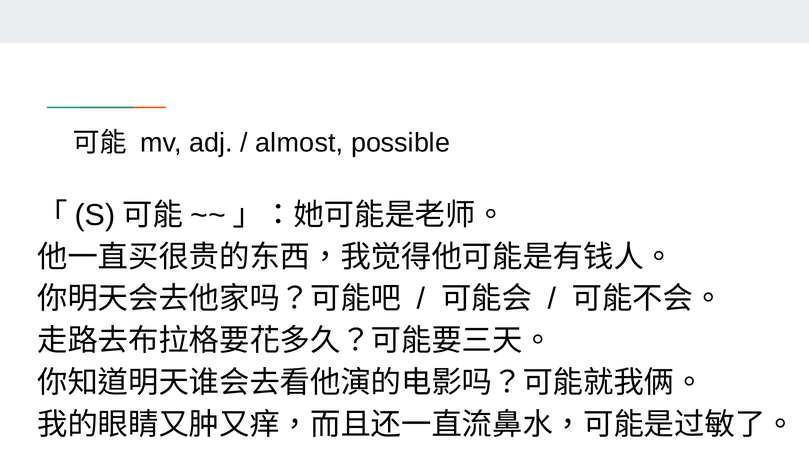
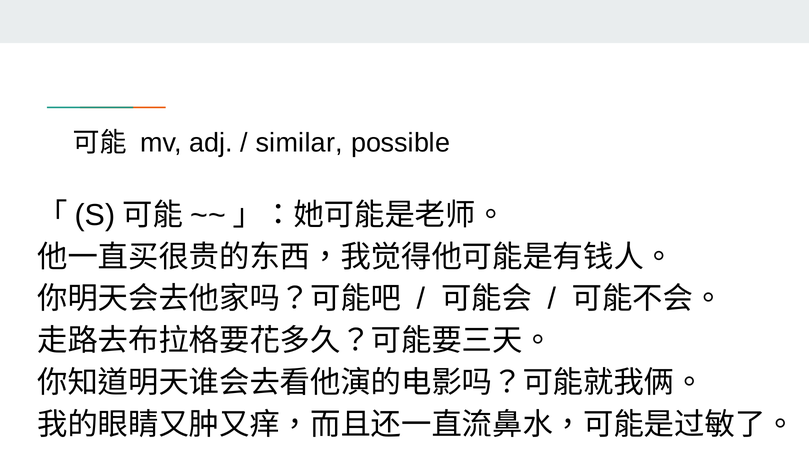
almost: almost -> similar
